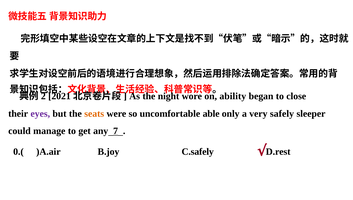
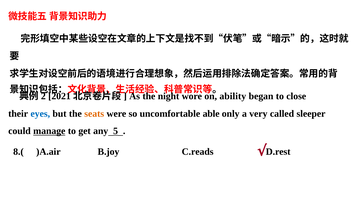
eyes colour: purple -> blue
safely: safely -> called
manage underline: none -> present
7: 7 -> 5
0.(: 0.( -> 8.(
C.safely: C.safely -> C.reads
